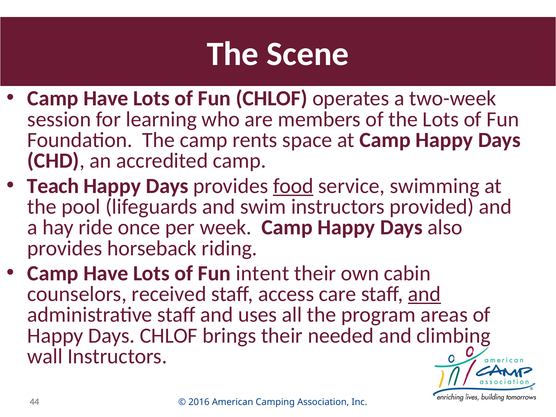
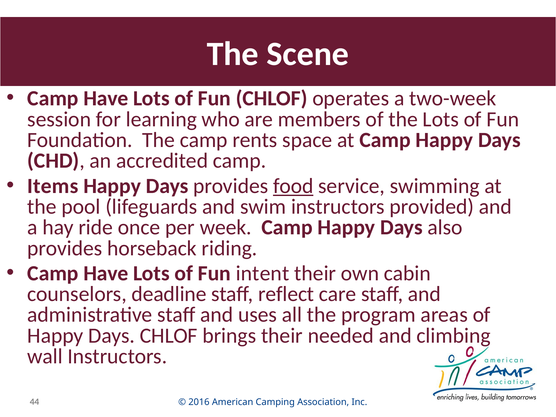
Teach: Teach -> Items
received: received -> deadline
access: access -> reflect
and at (424, 294) underline: present -> none
